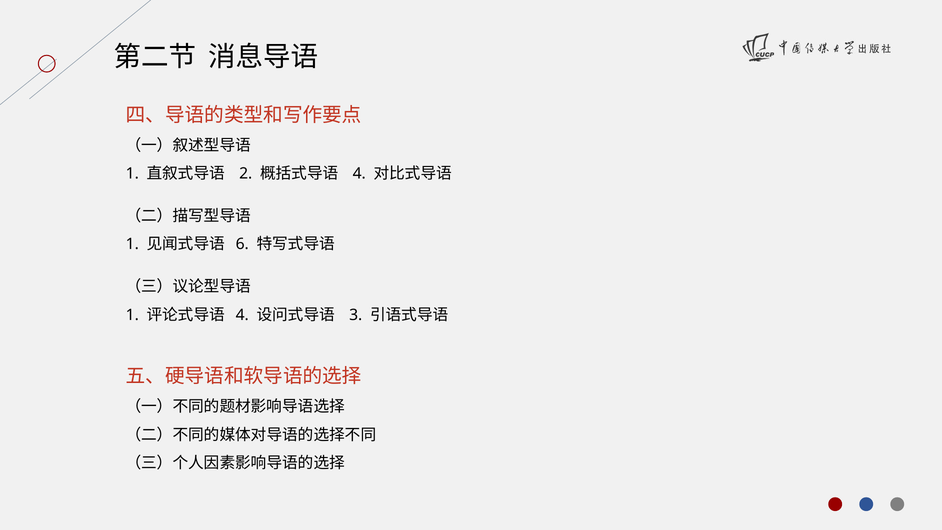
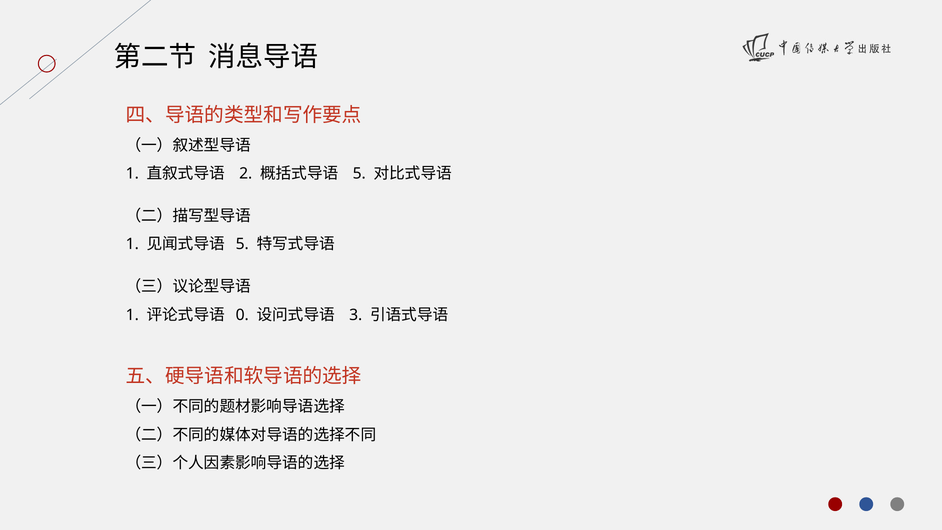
4 at (359, 174): 4 -> 5
6 at (242, 244): 6 -> 5
4 at (242, 315): 4 -> 0
